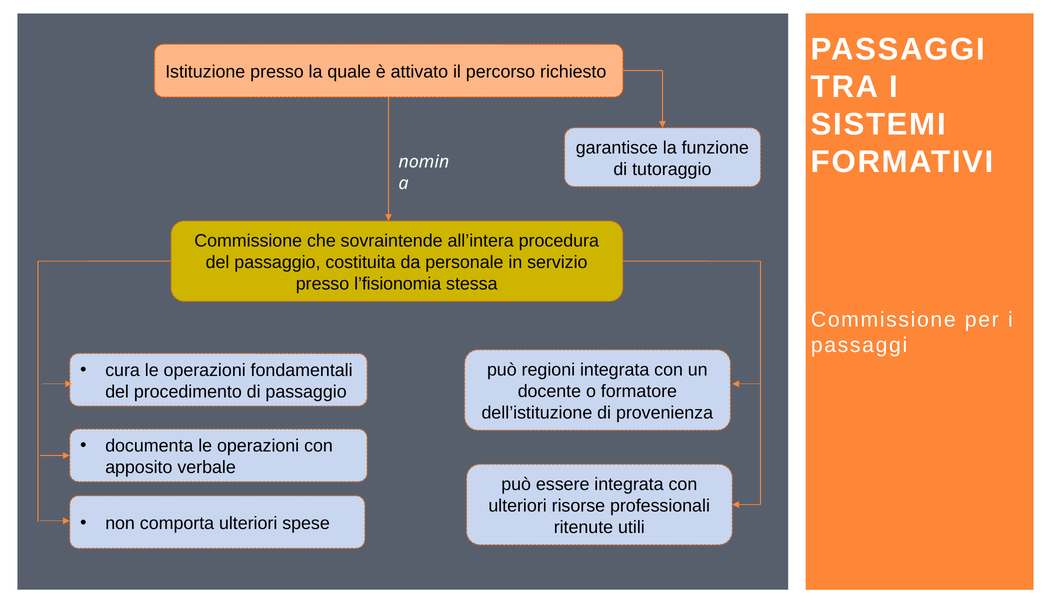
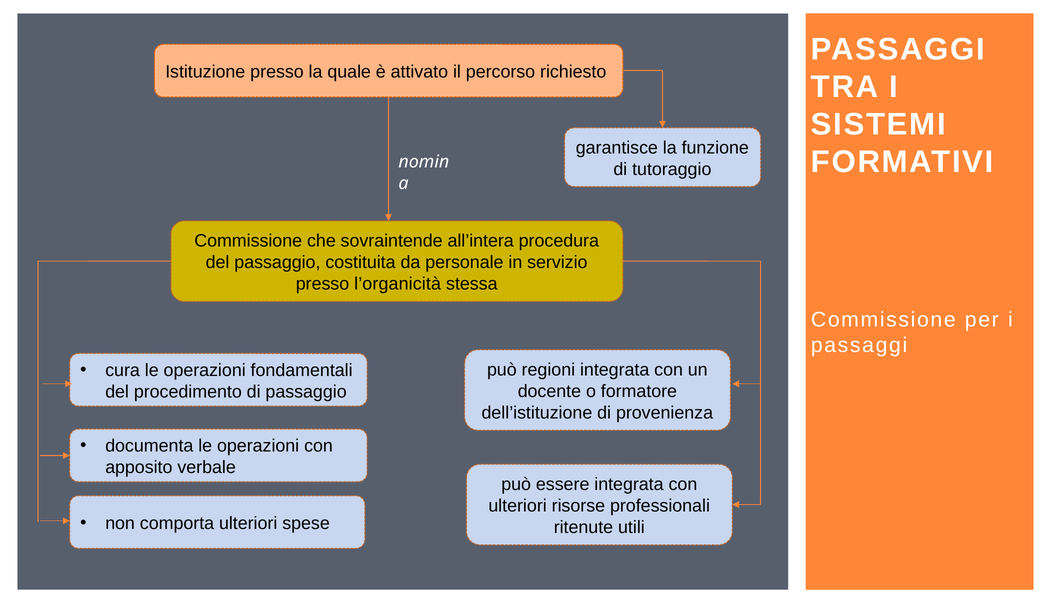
l’fisionomia: l’fisionomia -> l’organicità
